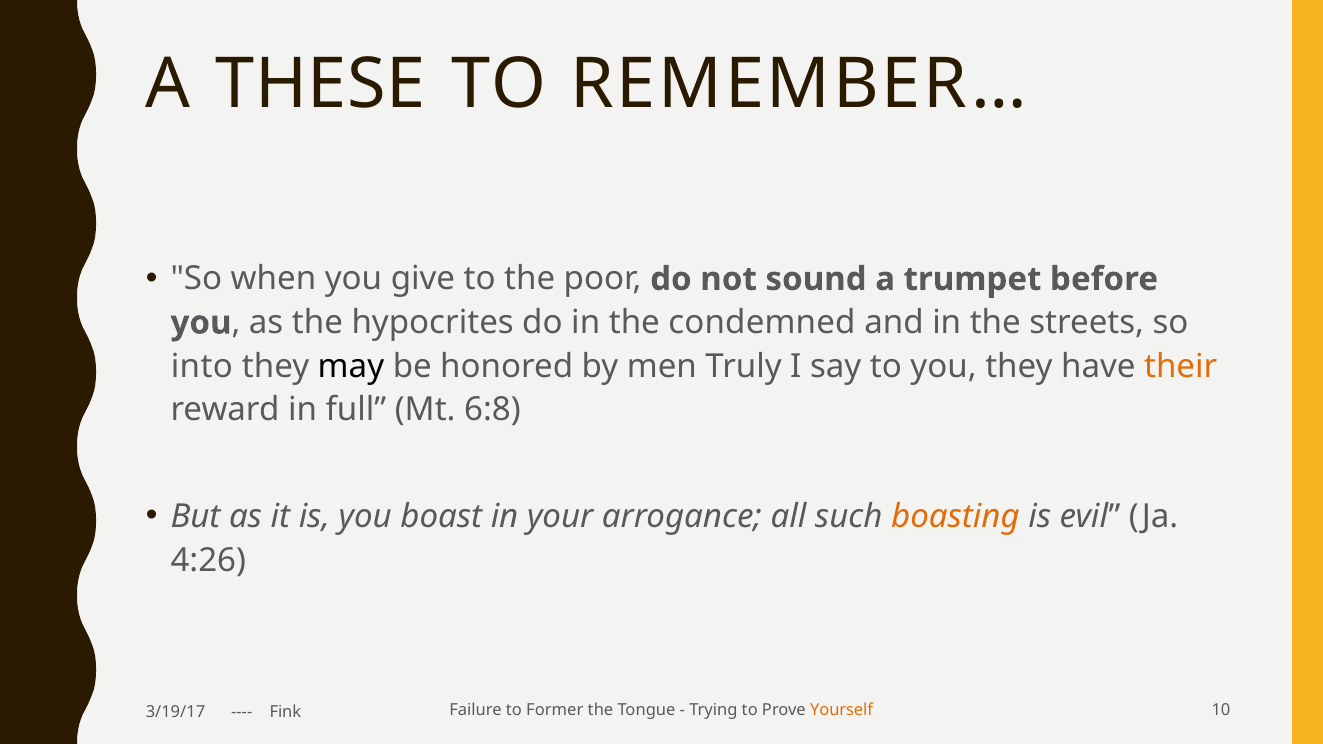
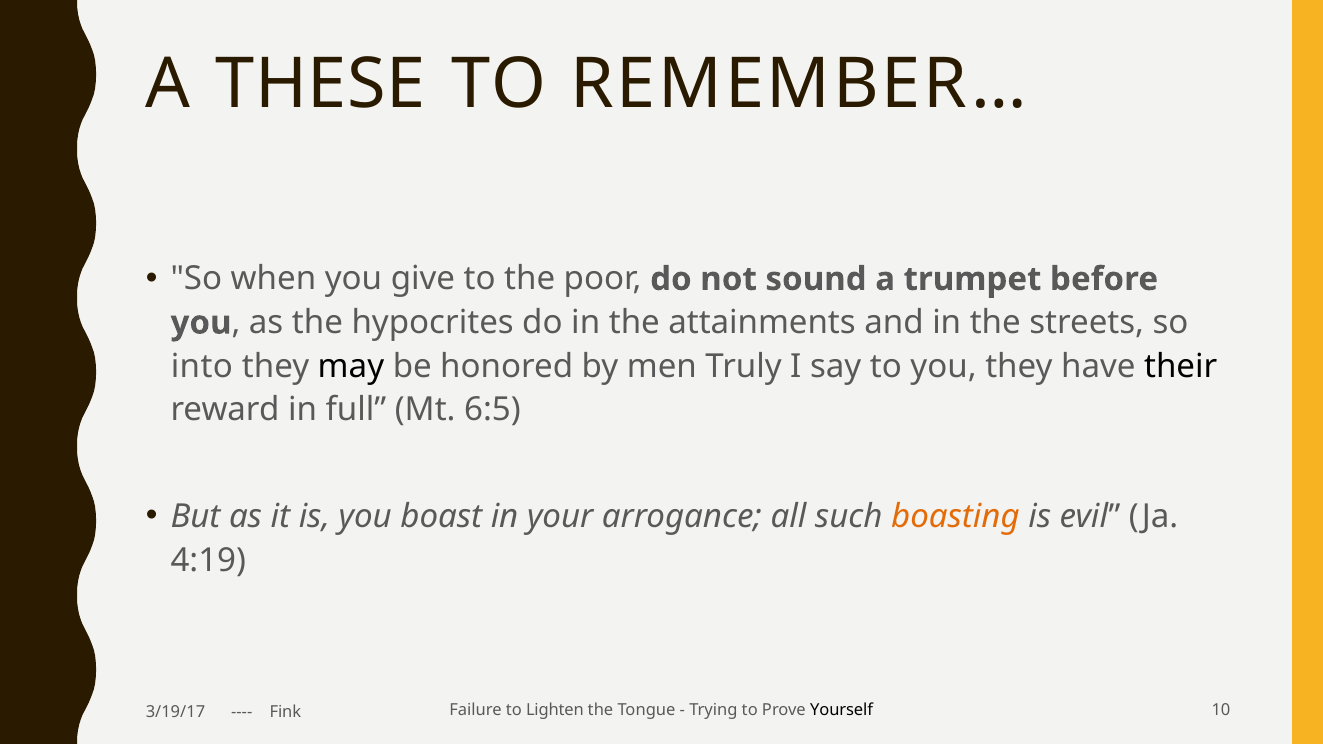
condemned: condemned -> attainments
their colour: orange -> black
6:8: 6:8 -> 6:5
4:26: 4:26 -> 4:19
Former: Former -> Lighten
Yourself colour: orange -> black
